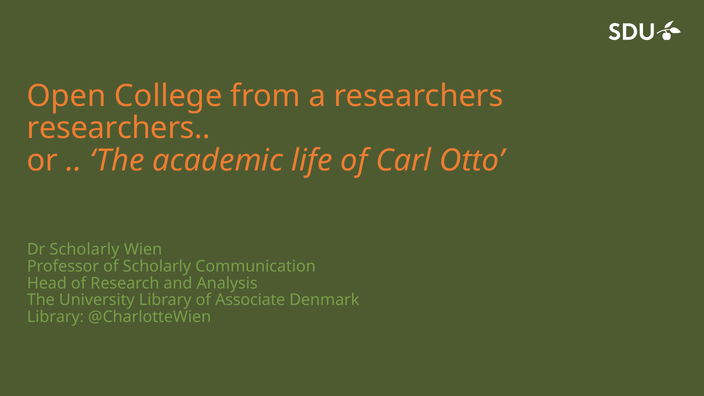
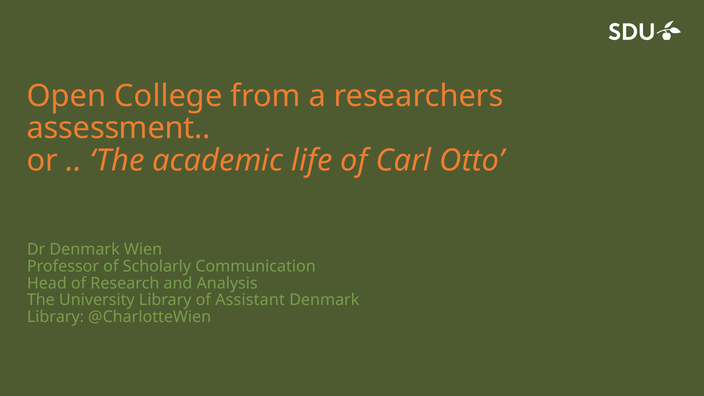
researchers at (119, 128): researchers -> assessment
Dr Scholarly: Scholarly -> Denmark
Associate: Associate -> Assistant
